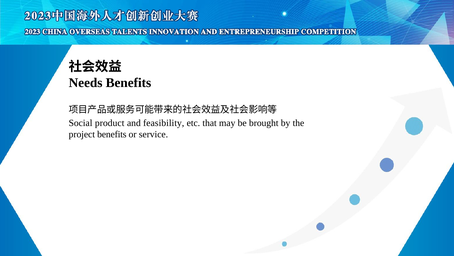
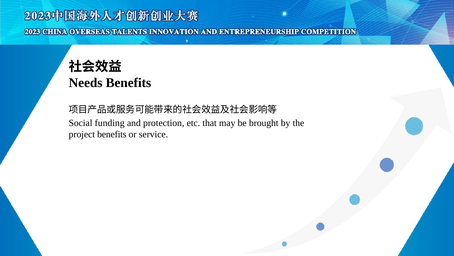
product: product -> funding
feasibility: feasibility -> protection
